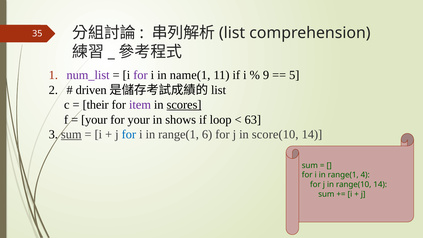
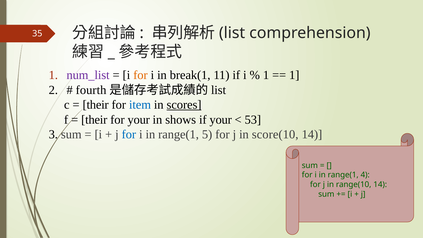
for at (140, 75) colour: purple -> orange
name(1: name(1 -> break(1
9 at (266, 75): 9 -> 1
5 at (294, 75): 5 -> 1
driven: driven -> fourth
item colour: purple -> blue
your at (94, 120): your -> their
if loop: loop -> your
63: 63 -> 53
sum at (71, 134) underline: present -> none
6: 6 -> 5
